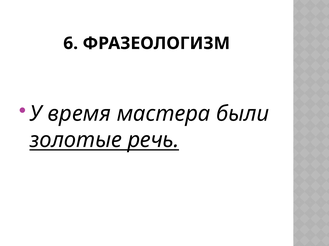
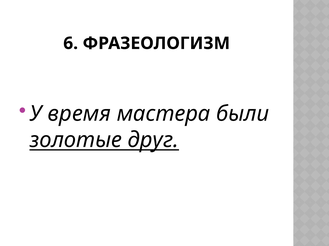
речь: речь -> друг
